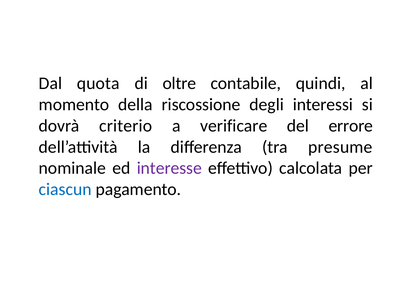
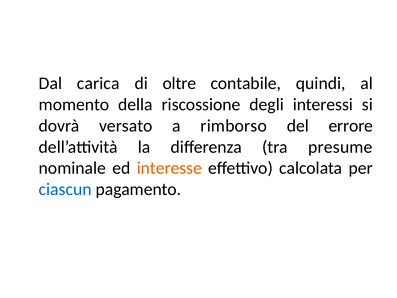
quota: quota -> carica
criterio: criterio -> versato
verificare: verificare -> rimborso
interesse colour: purple -> orange
